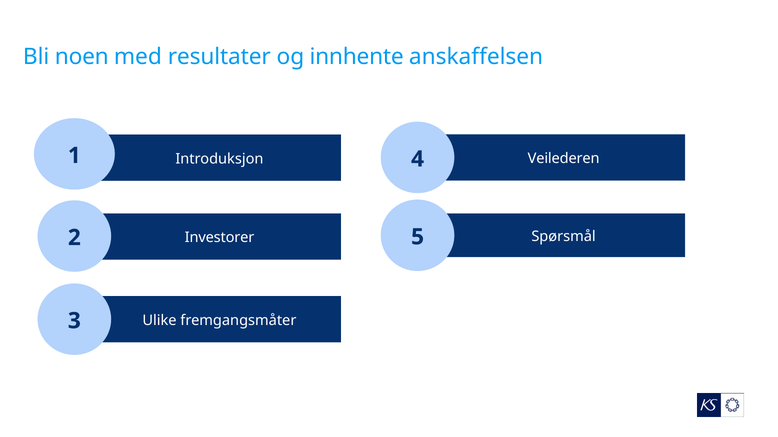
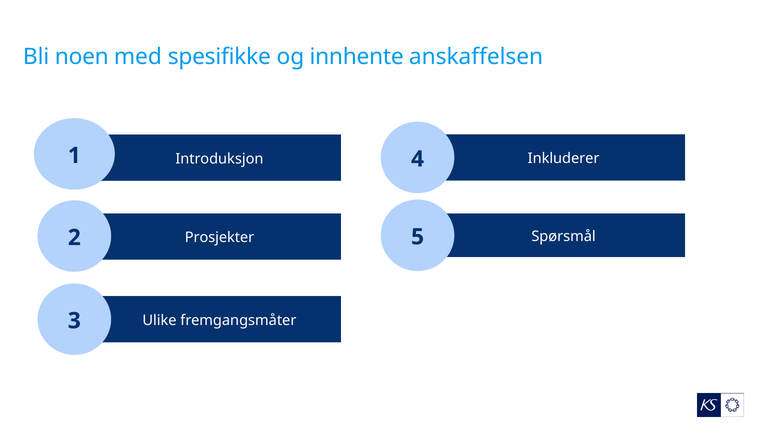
resultater: resultater -> spesifikke
Veilederen: Veilederen -> Inkluderer
Investorer: Investorer -> Prosjekter
